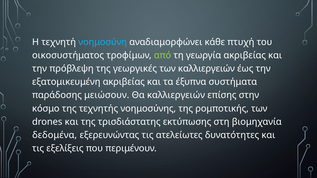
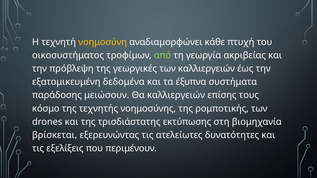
νοημοσύνη colour: light blue -> yellow
εξατομικευμένη ακριβείας: ακριβείας -> δεδομένα
στην: στην -> τους
δεδομένα: δεδομένα -> βρίσκεται
